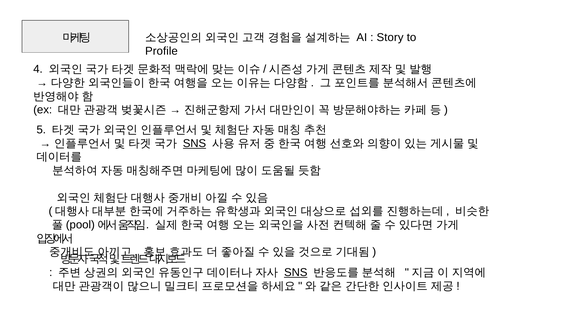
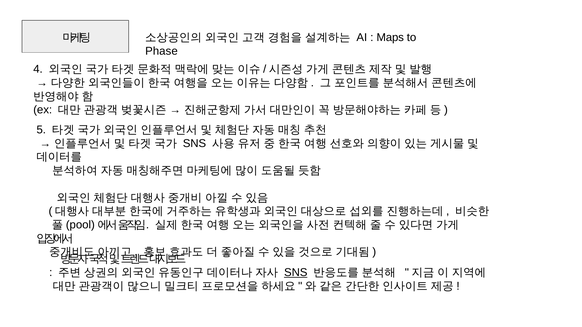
Story: Story -> Maps
Profile: Profile -> Phase
SNS at (194, 144) underline: present -> none
